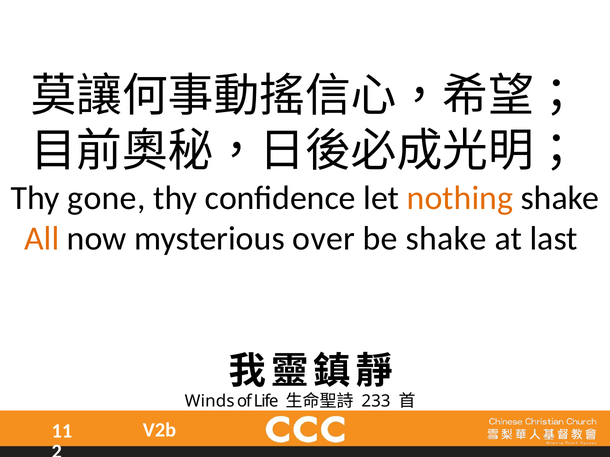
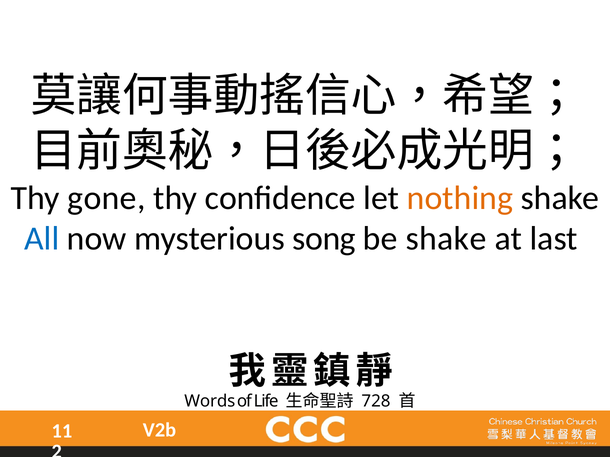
All colour: orange -> blue
over: over -> song
Winds: Winds -> Words
233: 233 -> 728
